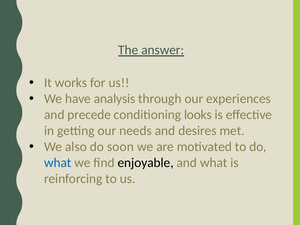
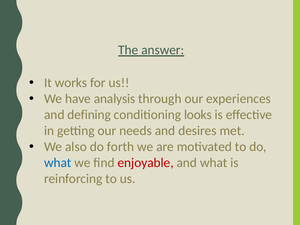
precede: precede -> defining
soon: soon -> forth
enjoyable colour: black -> red
